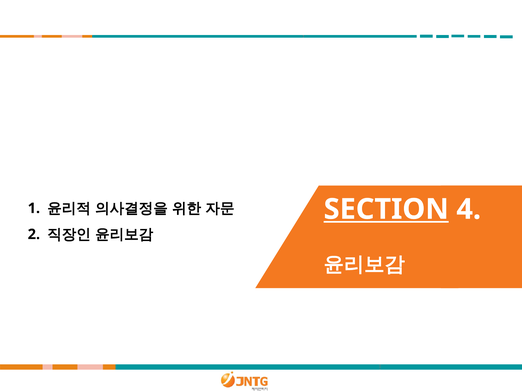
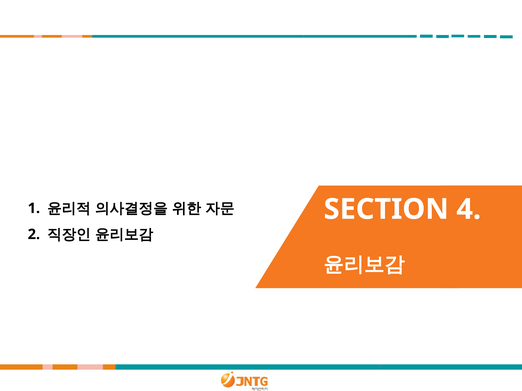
SECTION underline: present -> none
